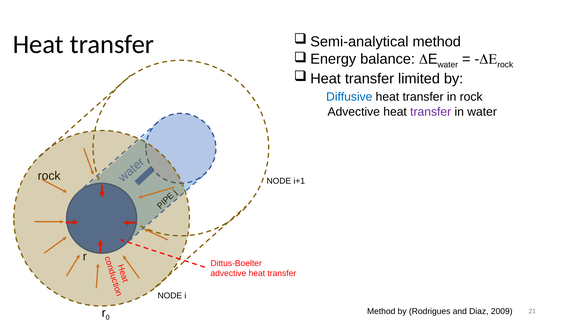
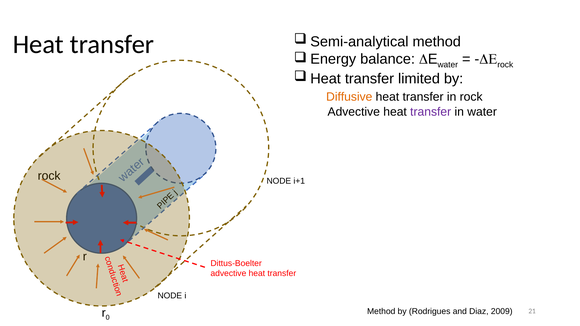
Diffusive colour: blue -> orange
